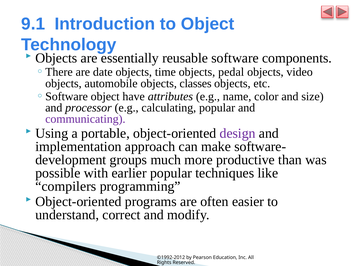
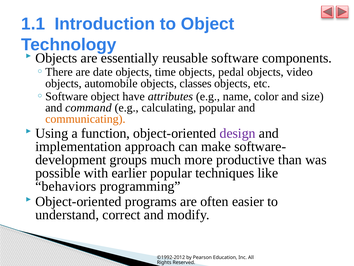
9.1: 9.1 -> 1.1
processor: processor -> command
communicating colour: purple -> orange
portable: portable -> function
compilers: compilers -> behaviors
